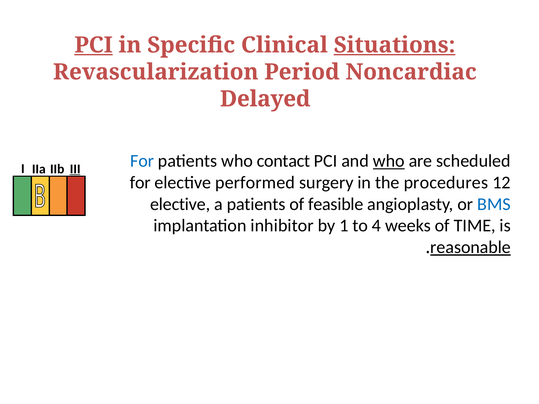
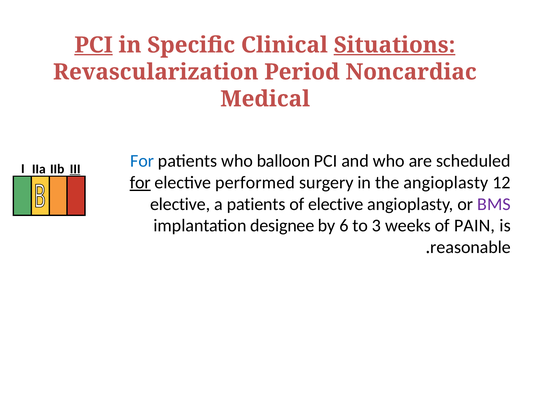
Delayed: Delayed -> Medical
contact: contact -> balloon
who at (389, 161) underline: present -> none
for at (140, 183) underline: none -> present
the procedures: procedures -> angioplasty
of feasible: feasible -> elective
BMS colour: blue -> purple
inhibitor: inhibitor -> designee
1: 1 -> 6
4: 4 -> 3
TIME: TIME -> PAIN
reasonable underline: present -> none
